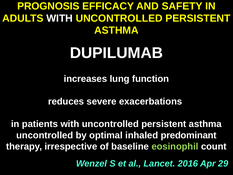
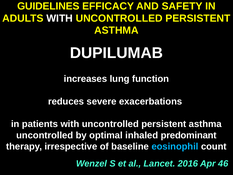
PROGNOSIS: PROGNOSIS -> GUIDELINES
eosinophil colour: light green -> light blue
29: 29 -> 46
